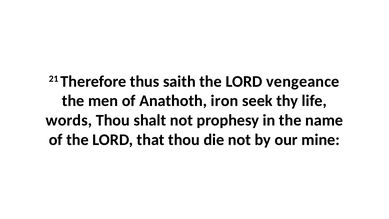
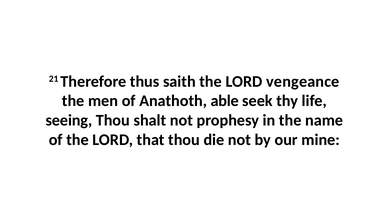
iron: iron -> able
words: words -> seeing
